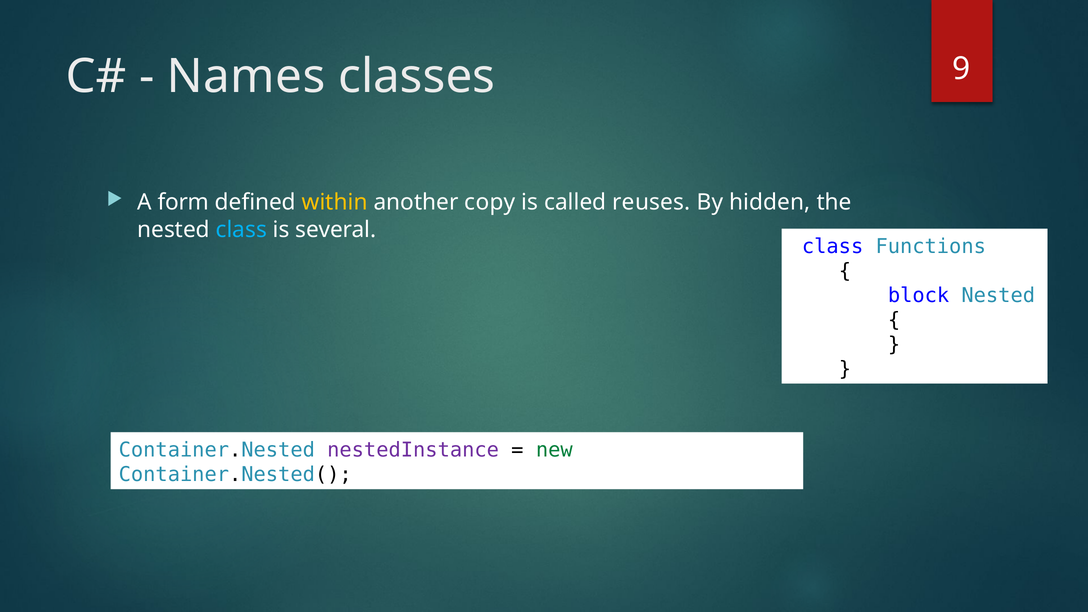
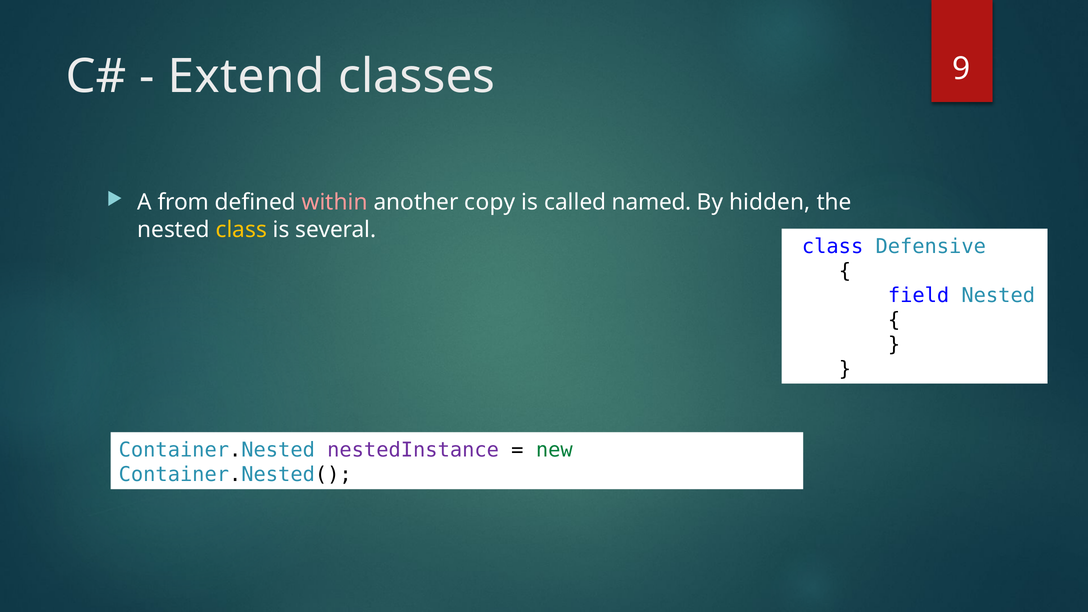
Names: Names -> Extend
form: form -> from
within colour: yellow -> pink
reuses: reuses -> named
class at (241, 230) colour: light blue -> yellow
Functions: Functions -> Defensive
block: block -> field
